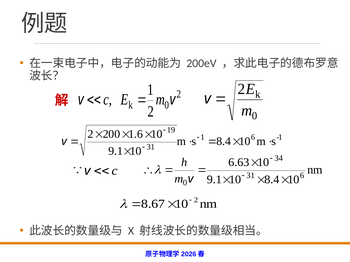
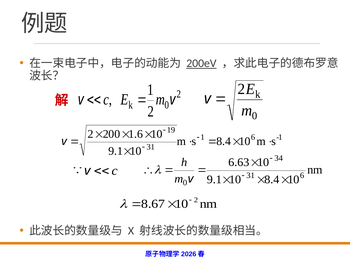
200eV underline: none -> present
